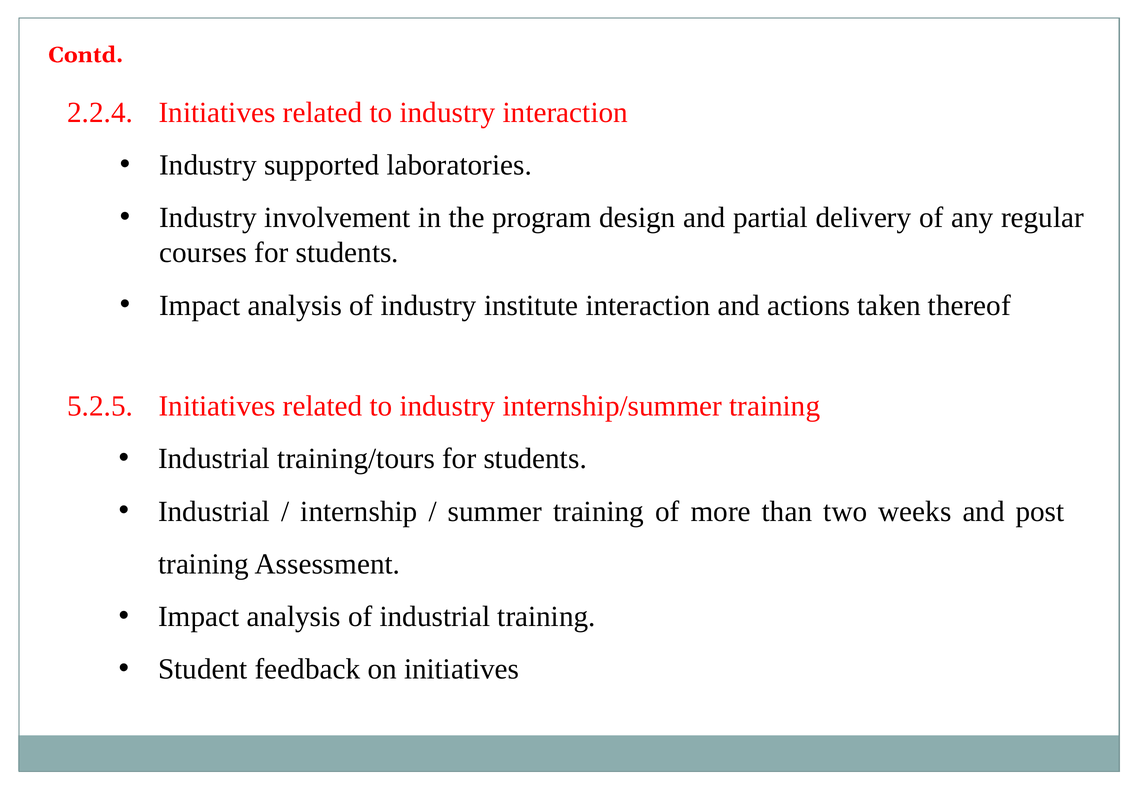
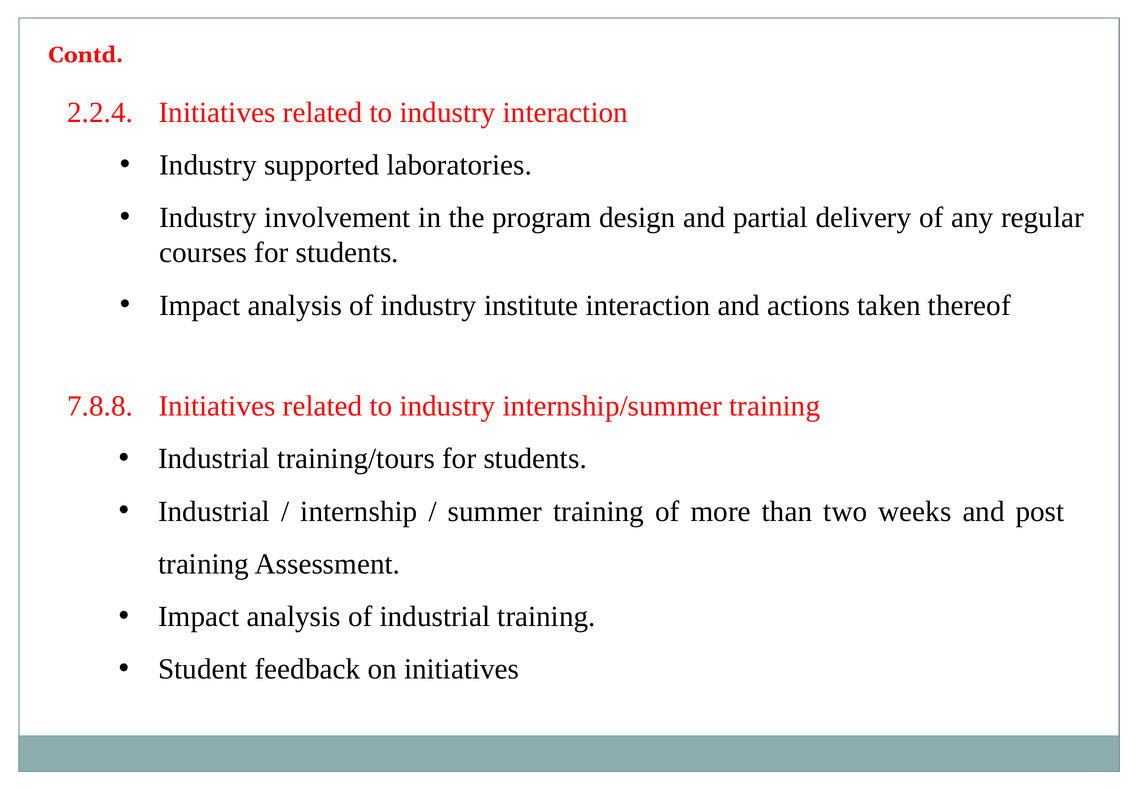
5.2.5: 5.2.5 -> 7.8.8
